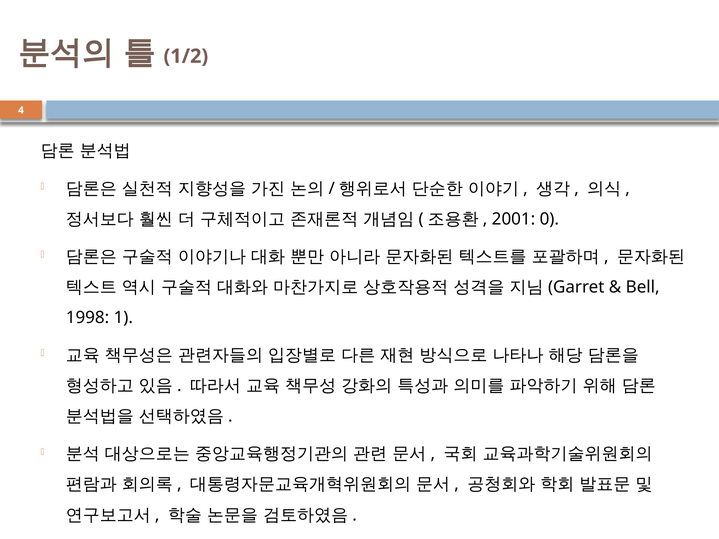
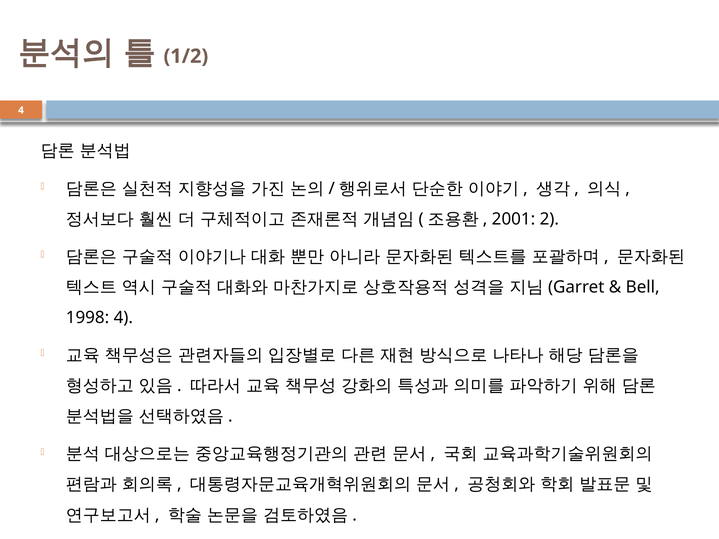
0: 0 -> 2
1998 1: 1 -> 4
